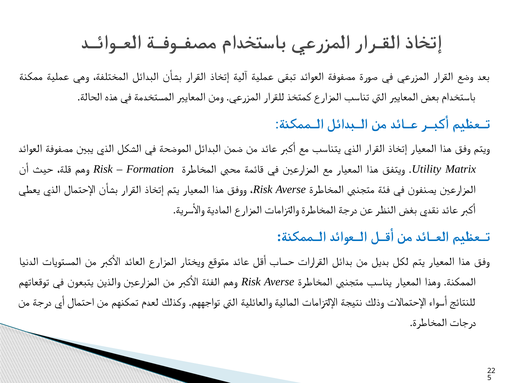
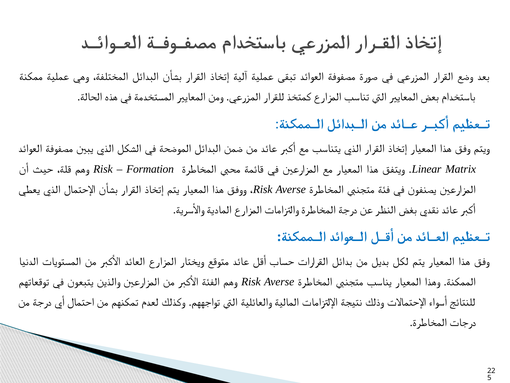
Utility: Utility -> Linear
